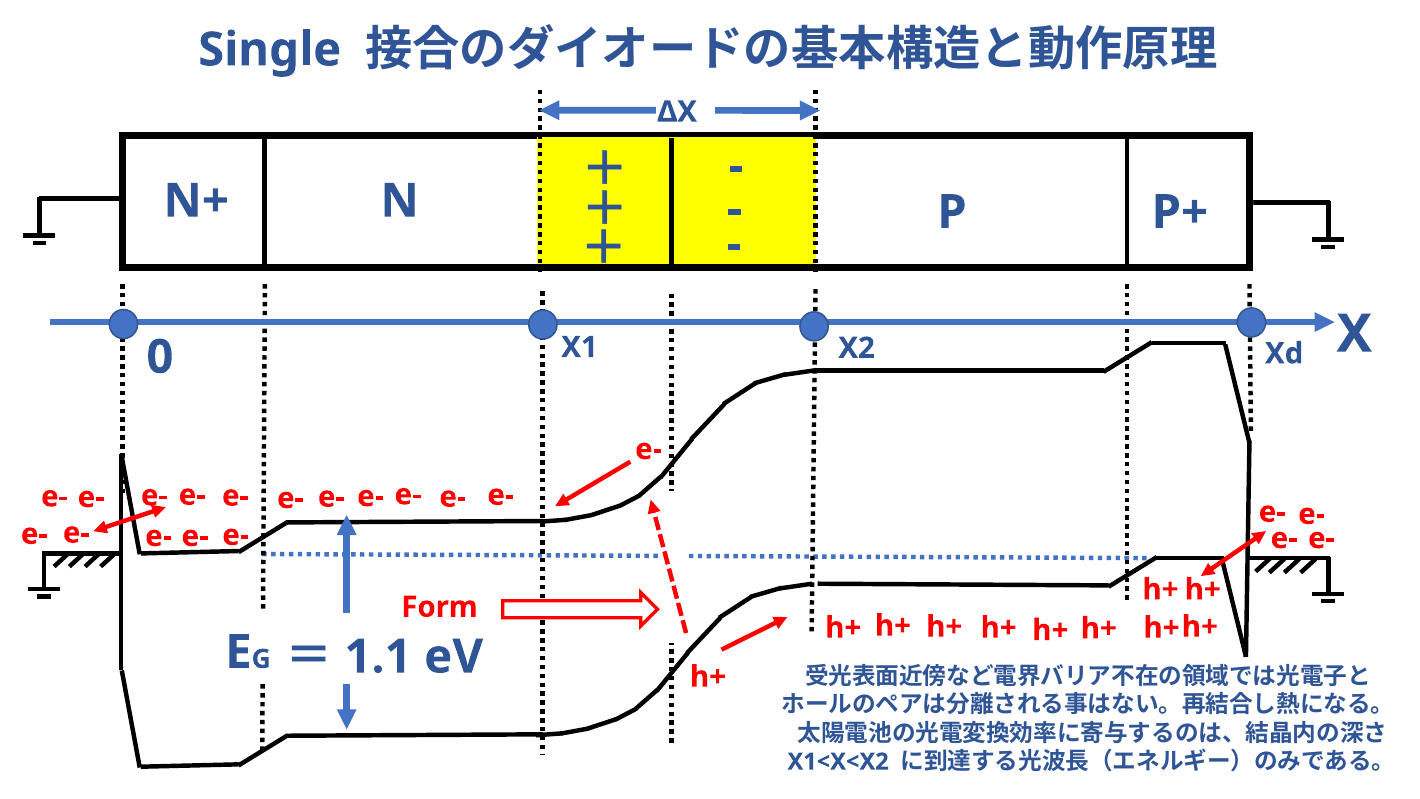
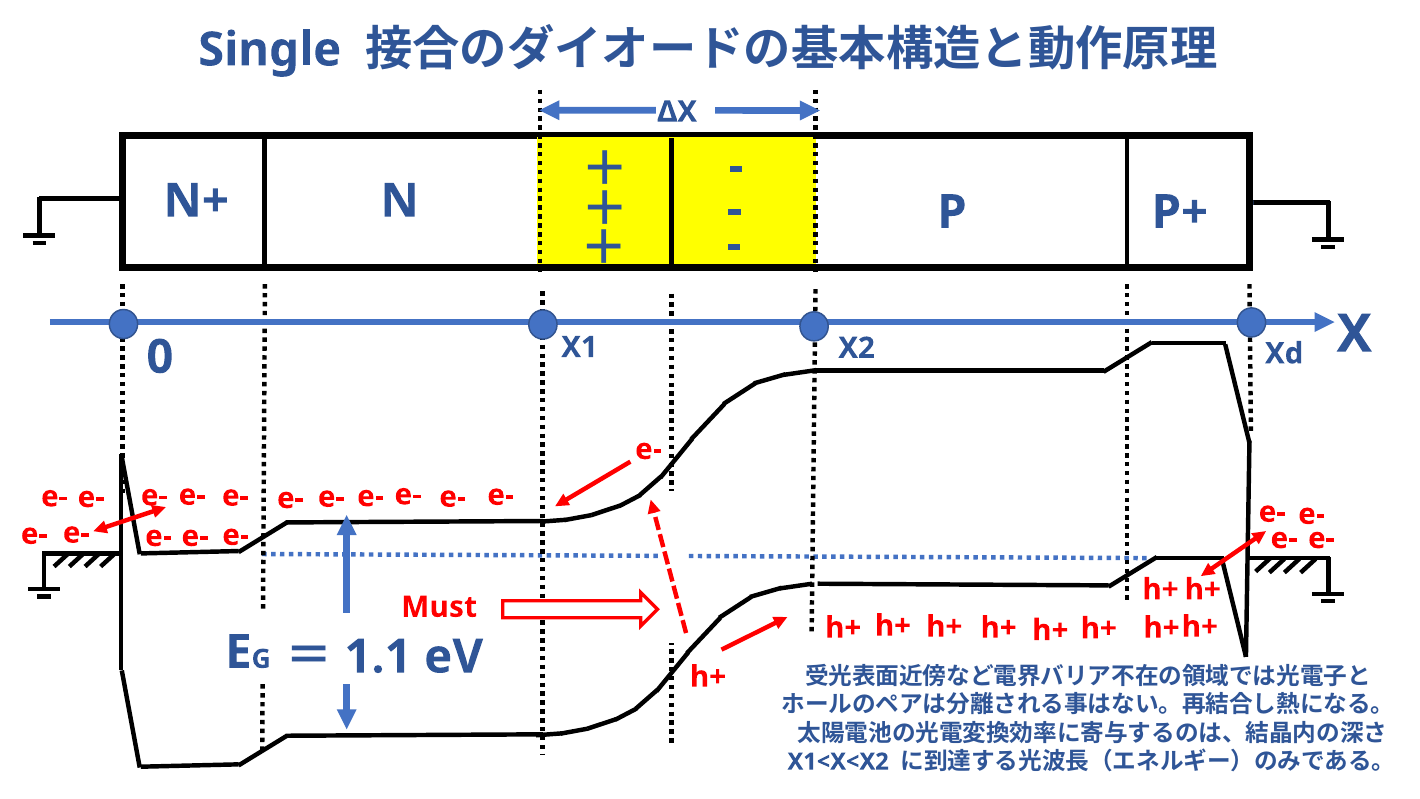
Form: Form -> Must
